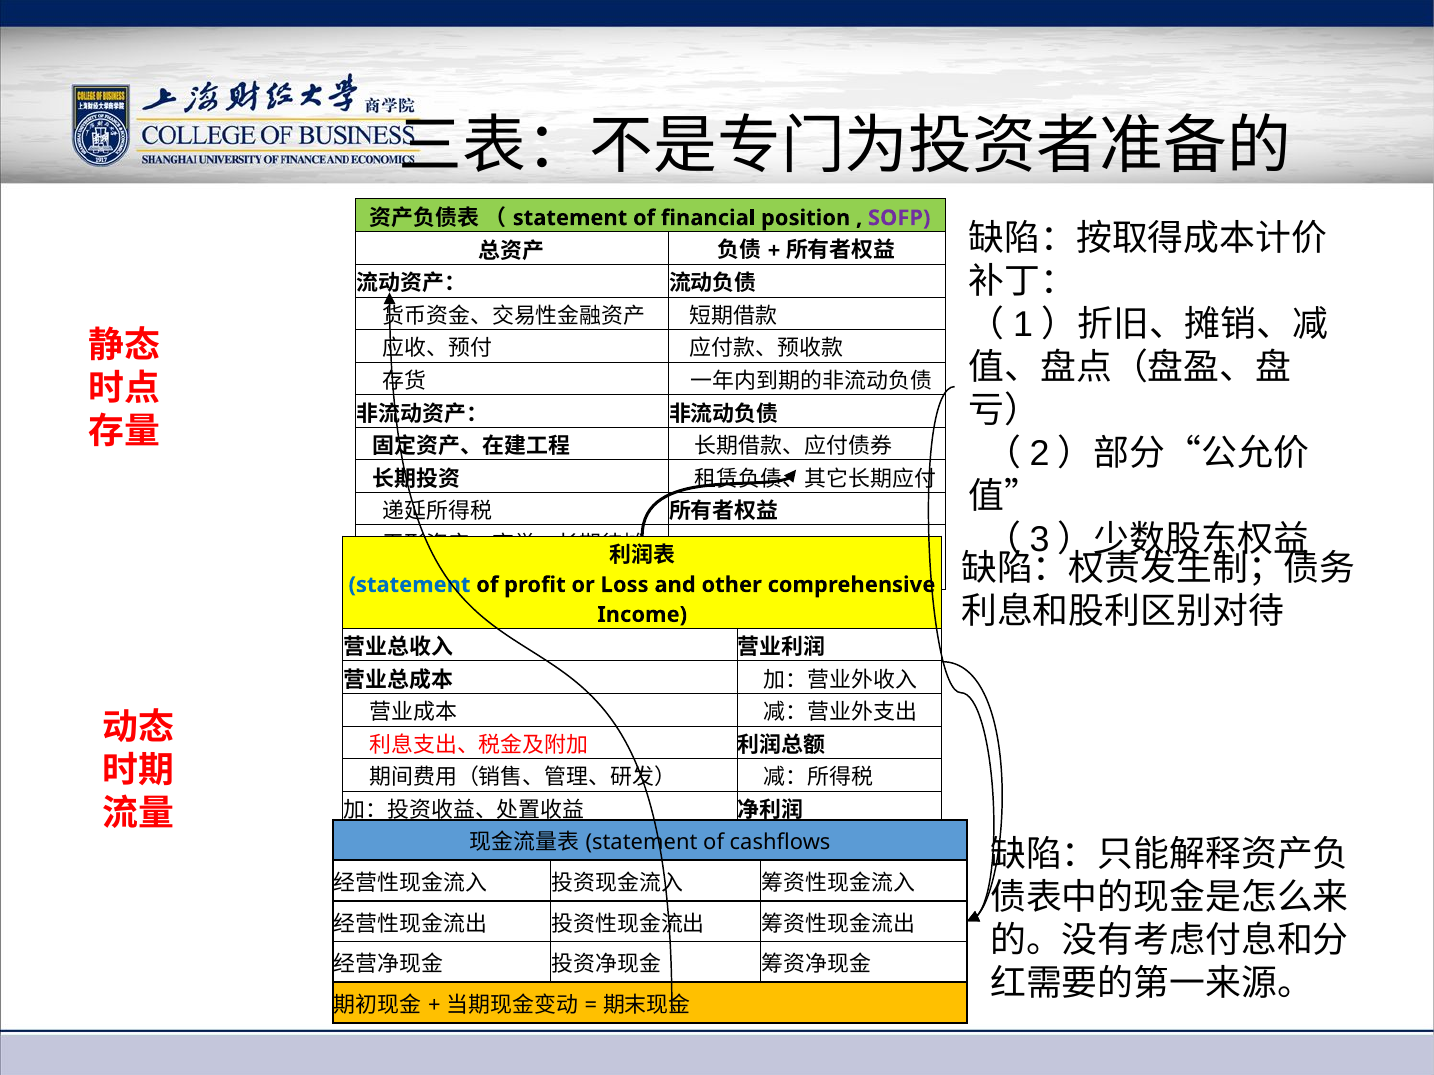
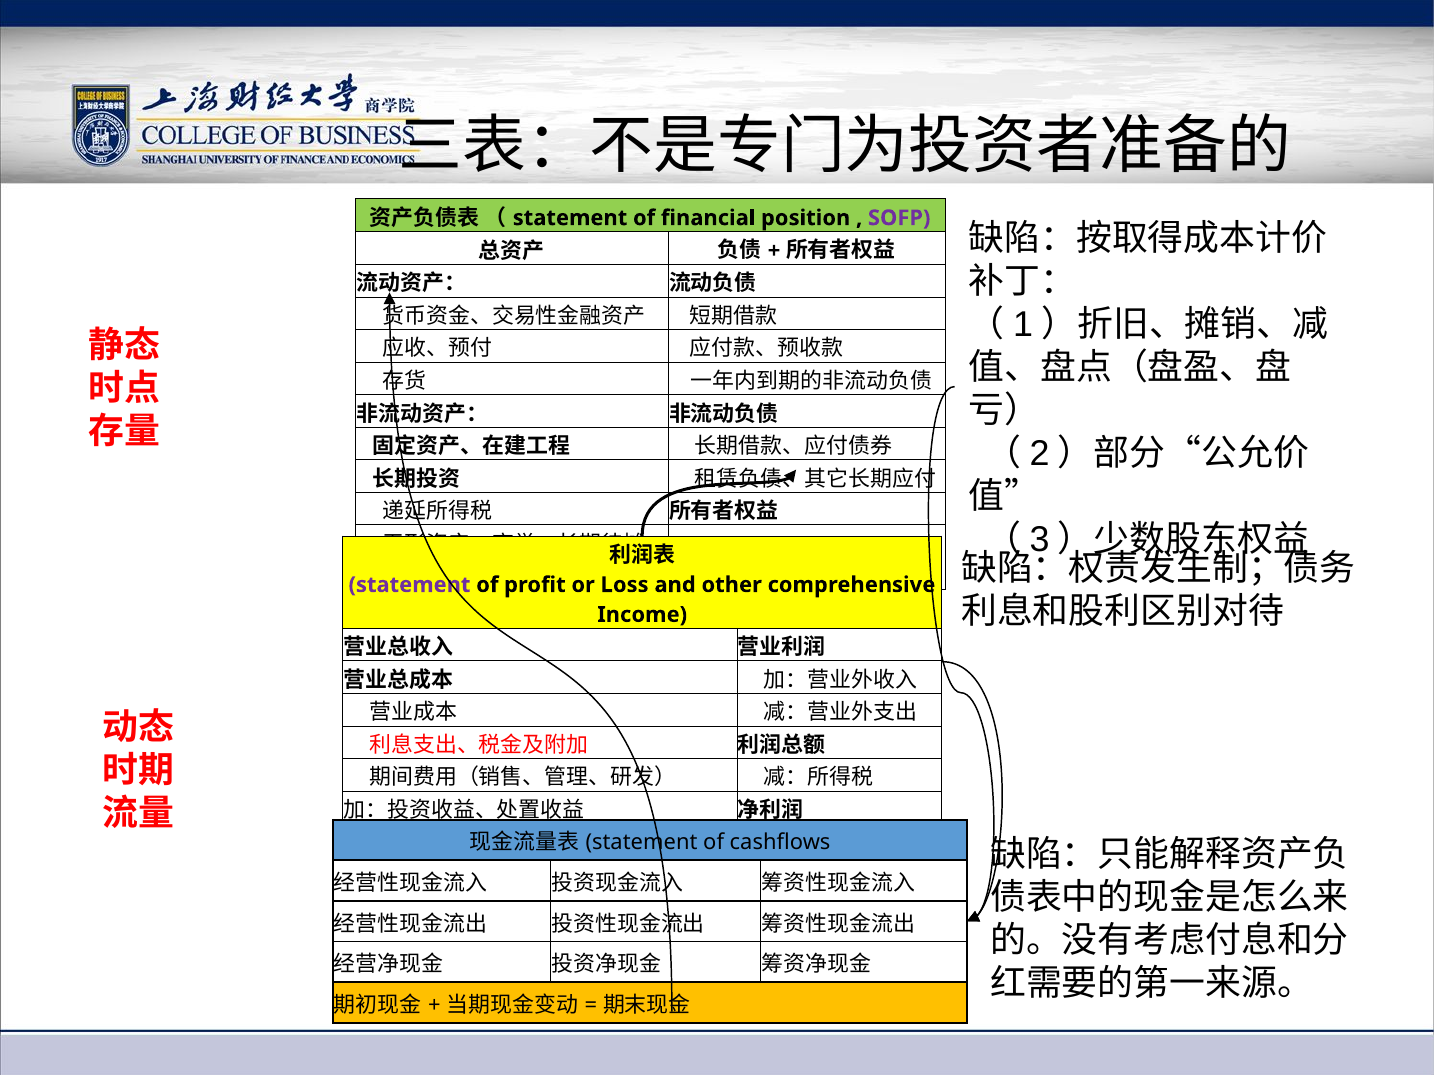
statement at (409, 585) colour: blue -> purple
